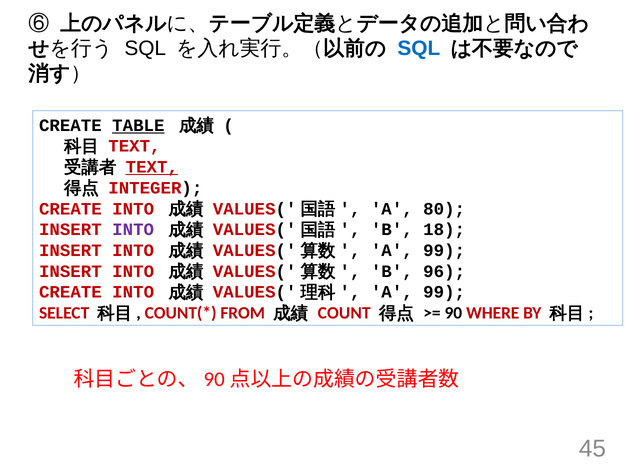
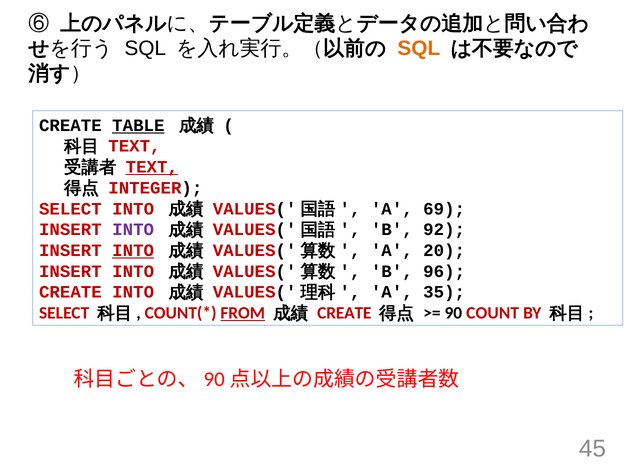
SQL at (419, 48) colour: blue -> orange
CREATE at (70, 209): CREATE -> SELECT
80: 80 -> 69
18: 18 -> 92
INTO at (133, 251) underline: none -> present
99 at (444, 251): 99 -> 20
99 at (444, 293): 99 -> 35
FROM underline: none -> present
COUNT at (344, 313): COUNT -> CREATE
WHERE: WHERE -> COUNT
